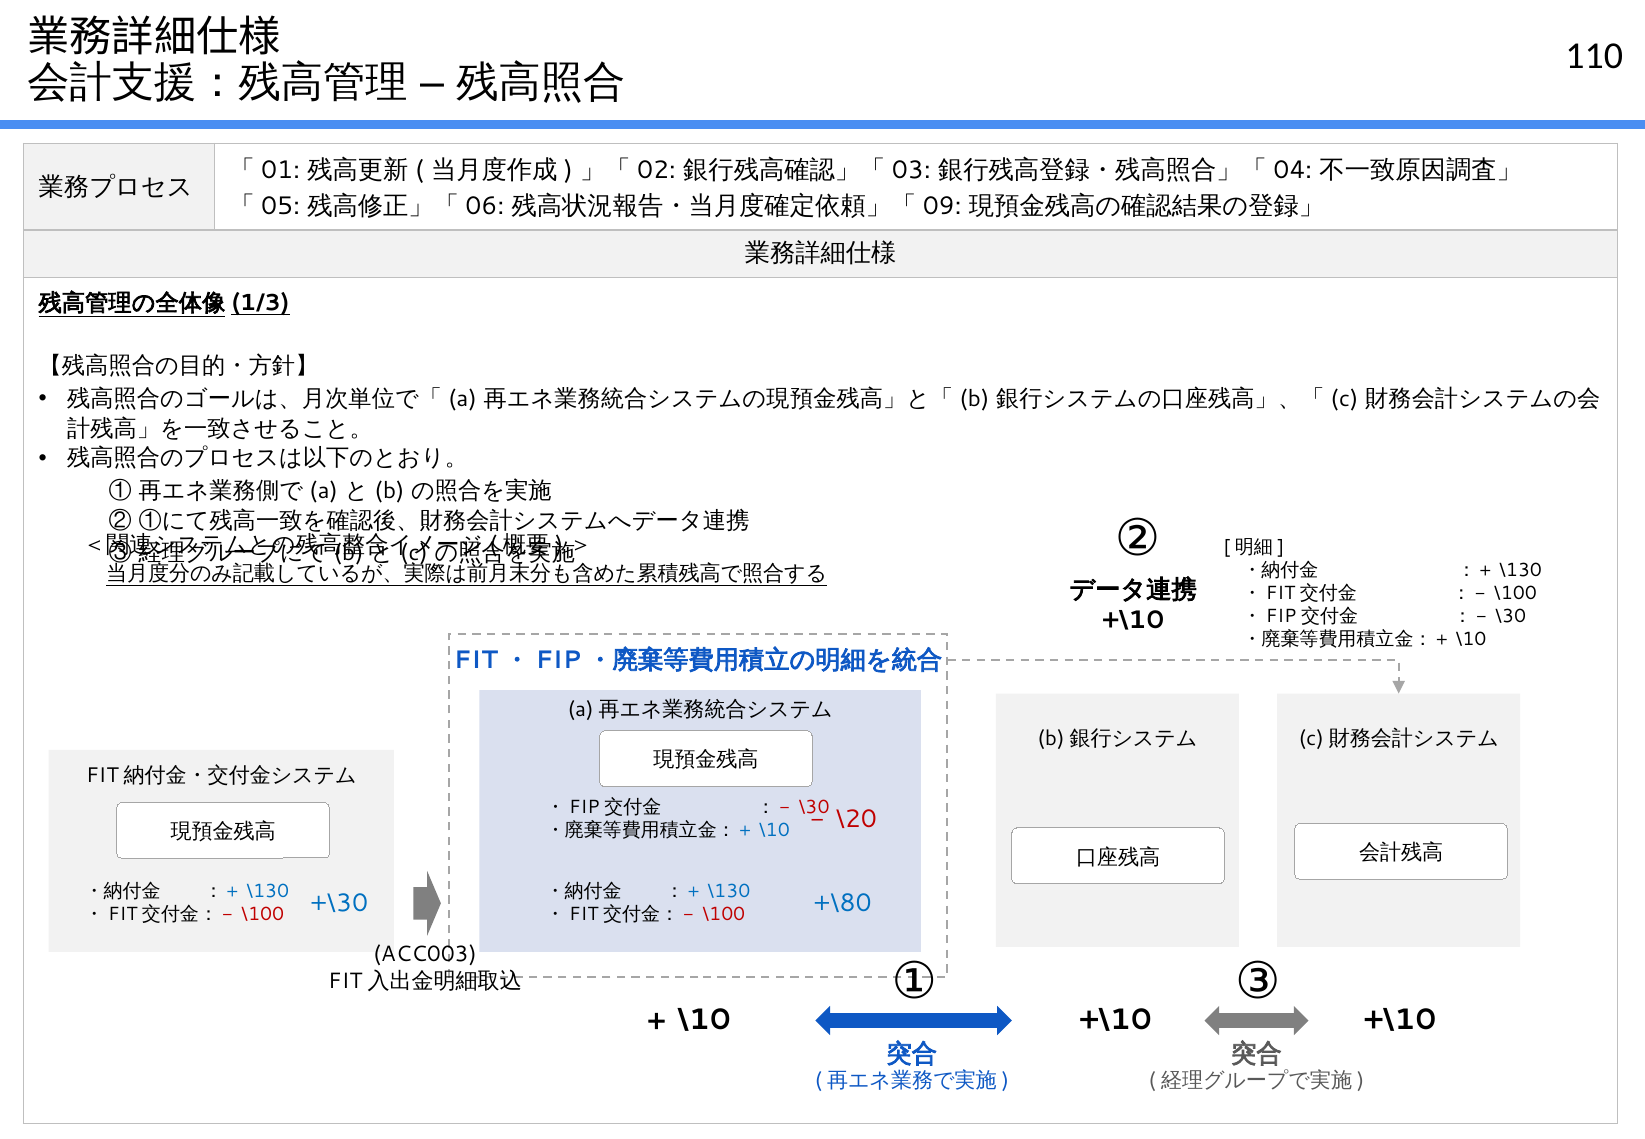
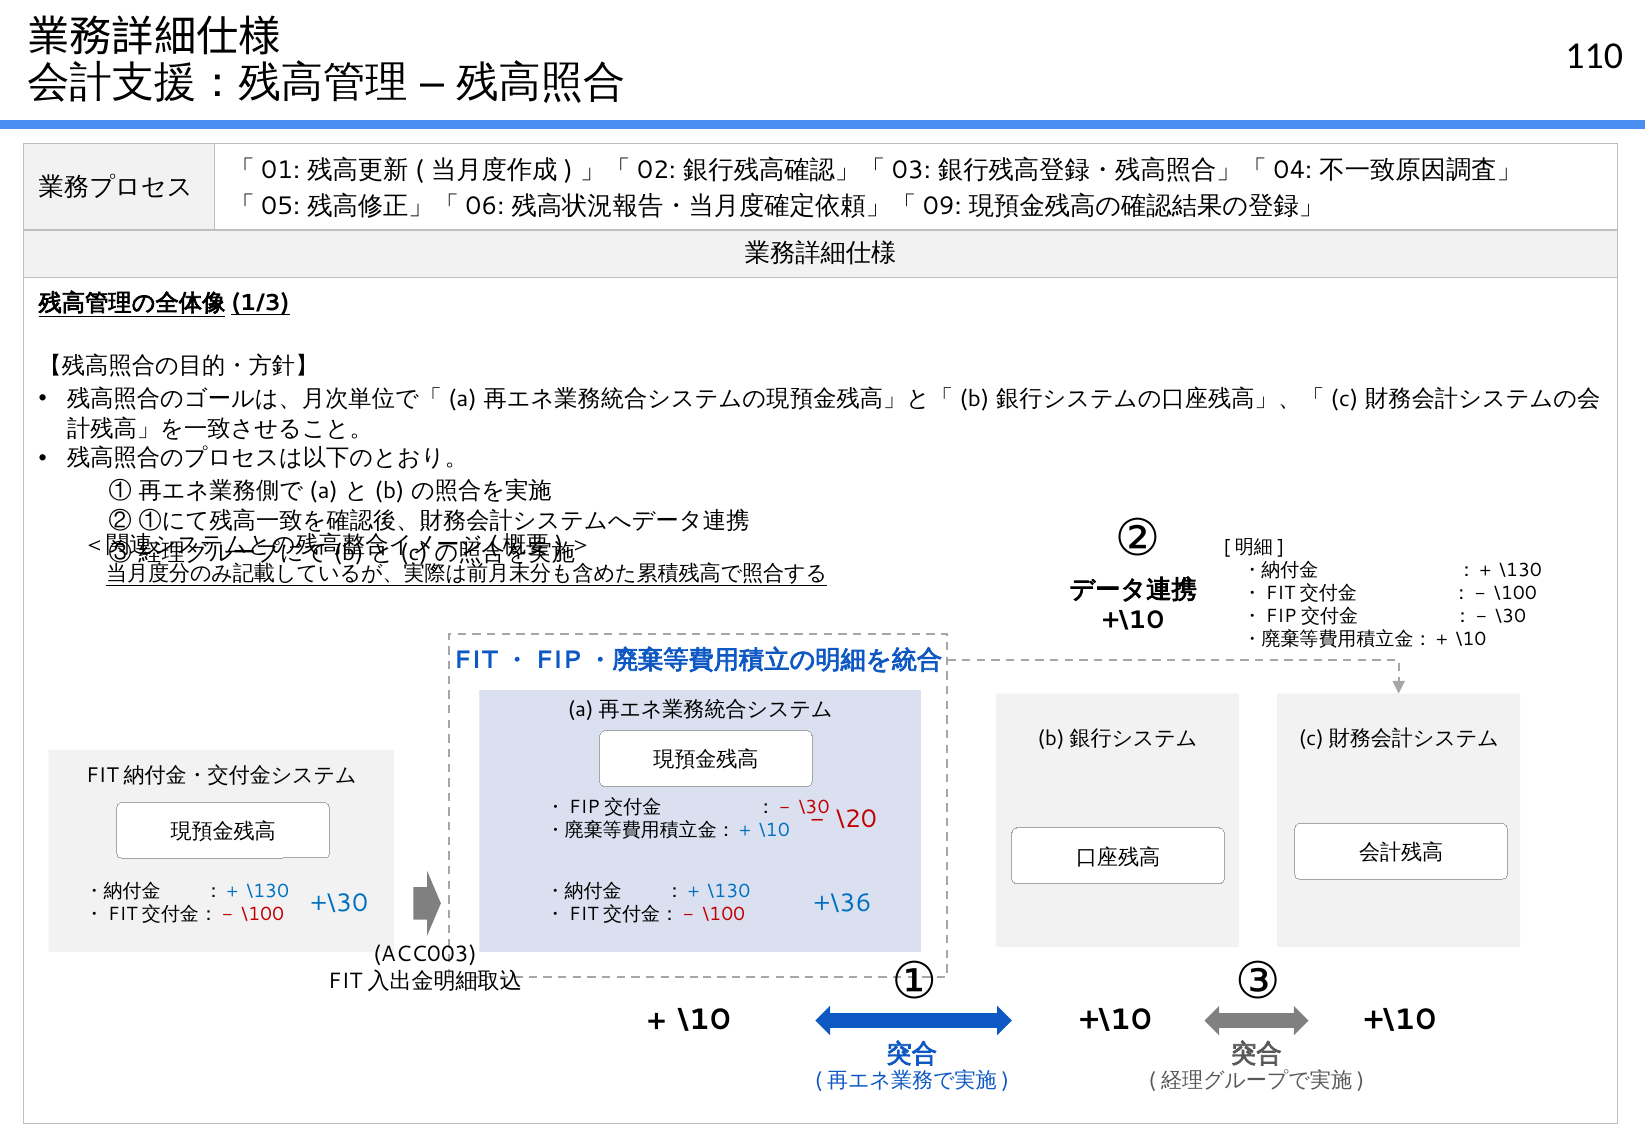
+\80: +\80 -> +\36
